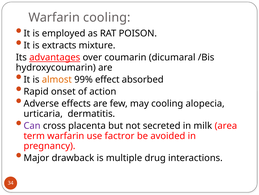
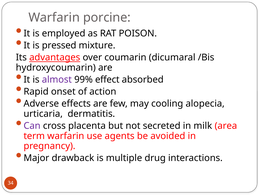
Warfarin cooling: cooling -> porcine
extracts: extracts -> pressed
almost colour: orange -> purple
factror: factror -> agents
